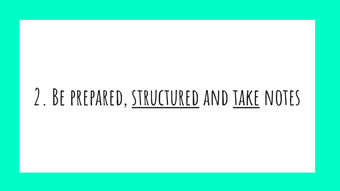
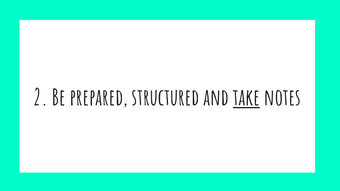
structured underline: present -> none
